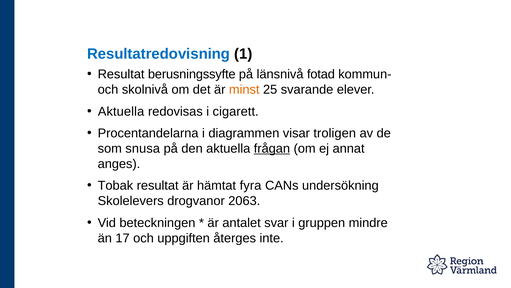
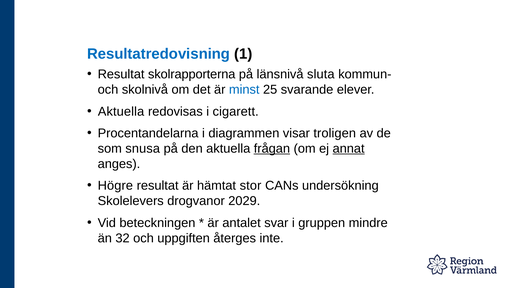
berusningssyfte: berusningssyfte -> skolrapporterna
fotad: fotad -> sluta
minst colour: orange -> blue
annat underline: none -> present
Tobak: Tobak -> Högre
fyra: fyra -> stor
2063: 2063 -> 2029
17: 17 -> 32
